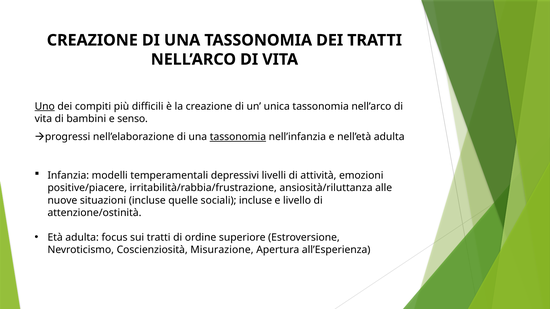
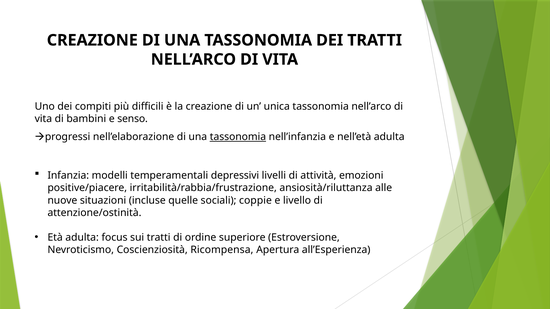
Uno underline: present -> none
sociali incluse: incluse -> coppie
Misurazione: Misurazione -> Ricompensa
